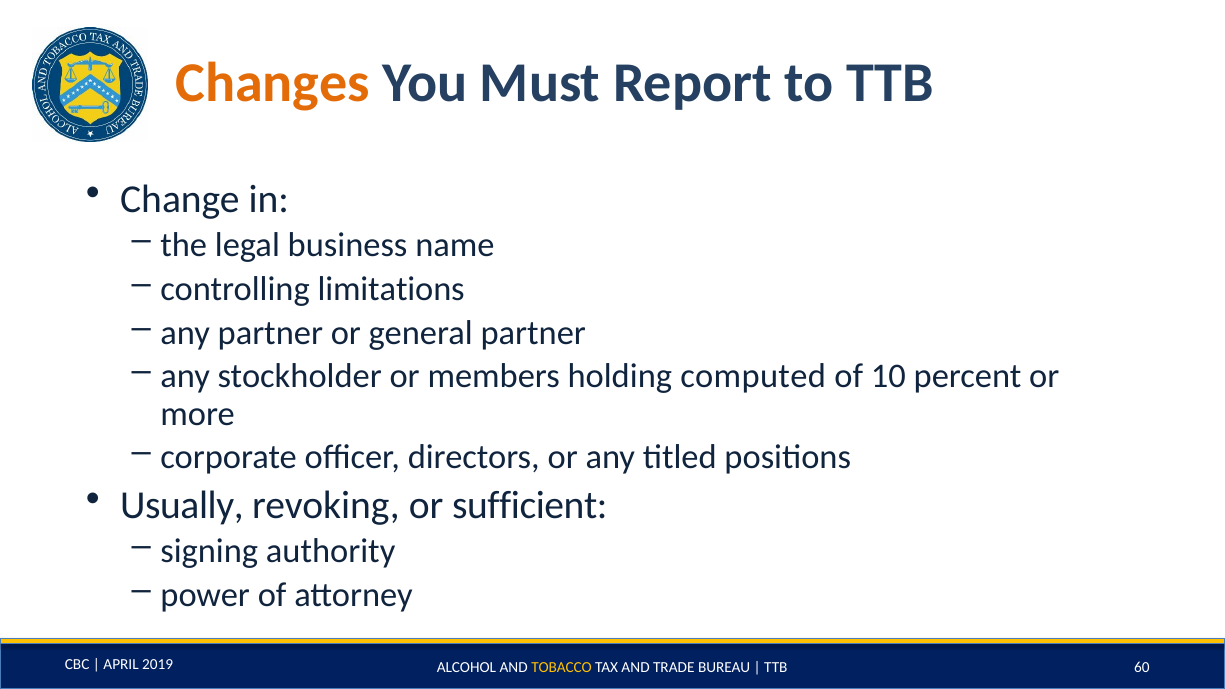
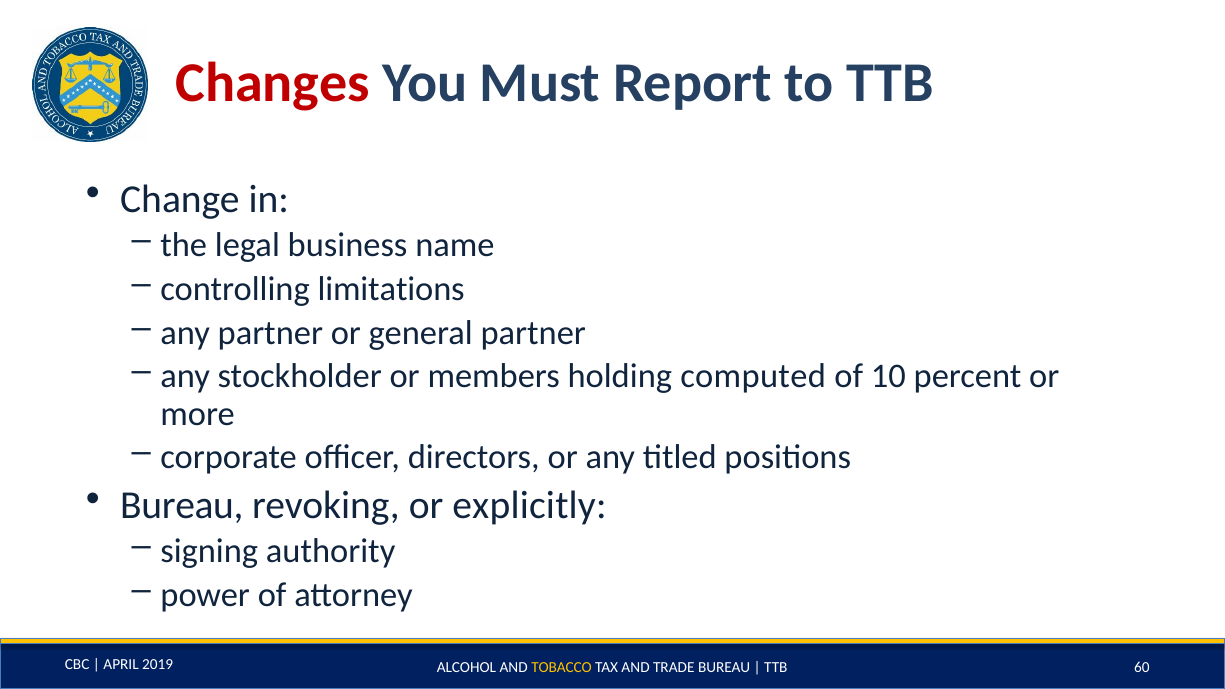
Changes colour: orange -> red
Usually at (182, 505): Usually -> Bureau
sufficient: sufficient -> explicitly
